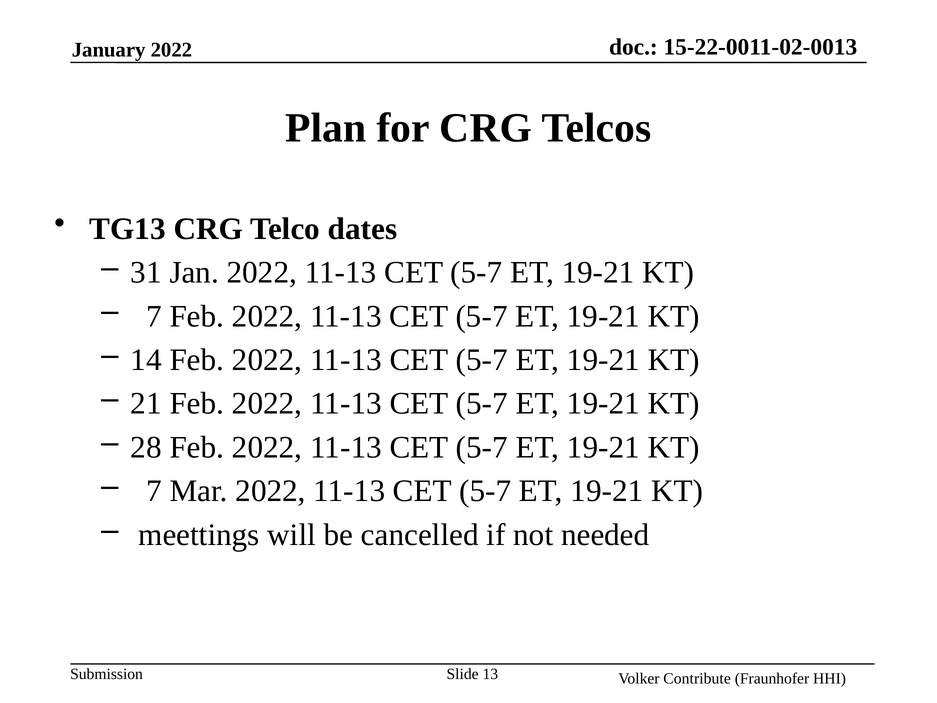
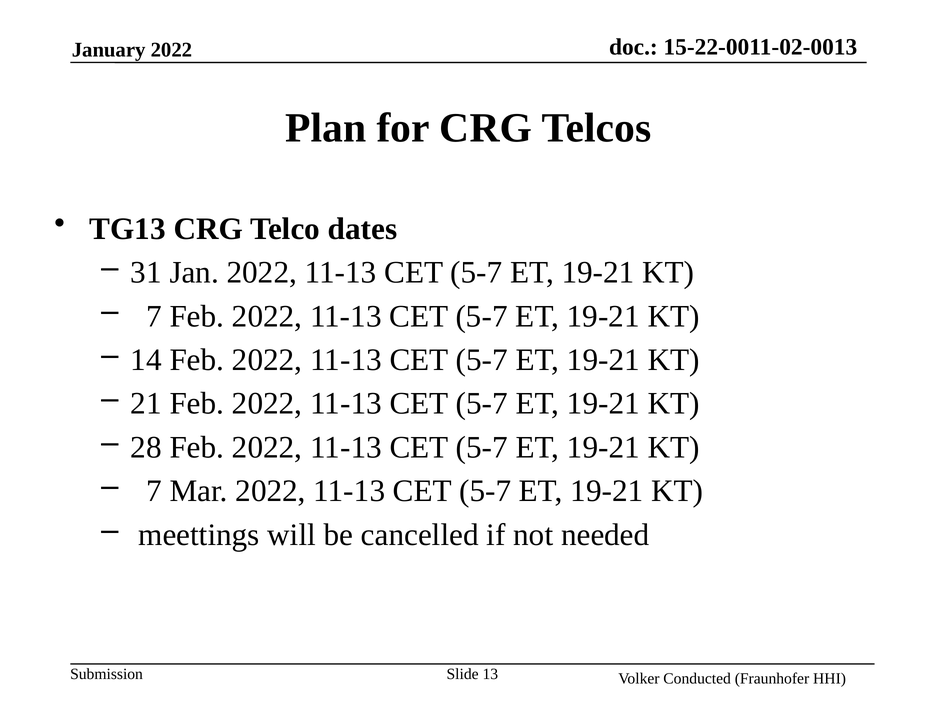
Contribute: Contribute -> Conducted
